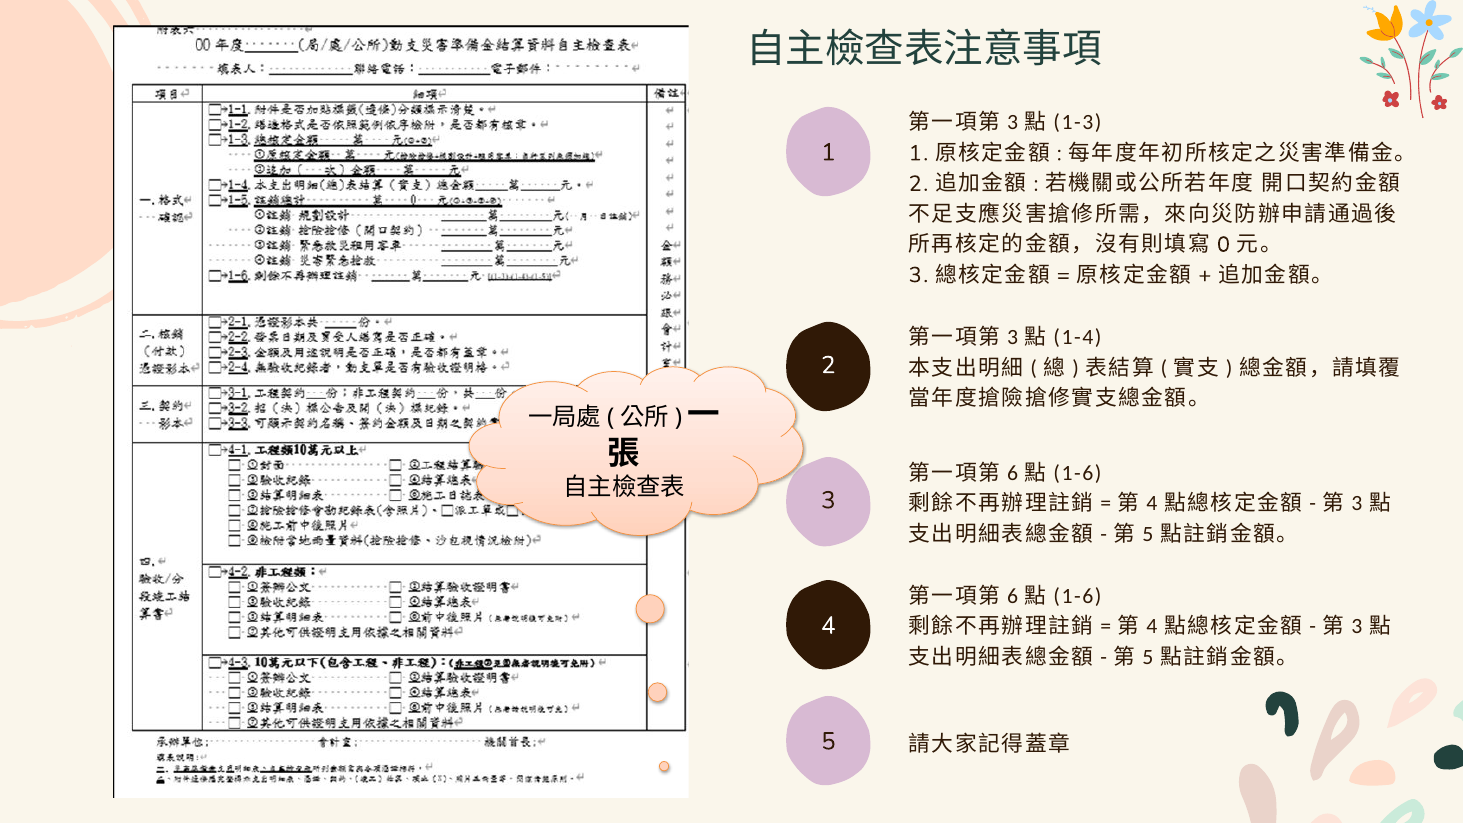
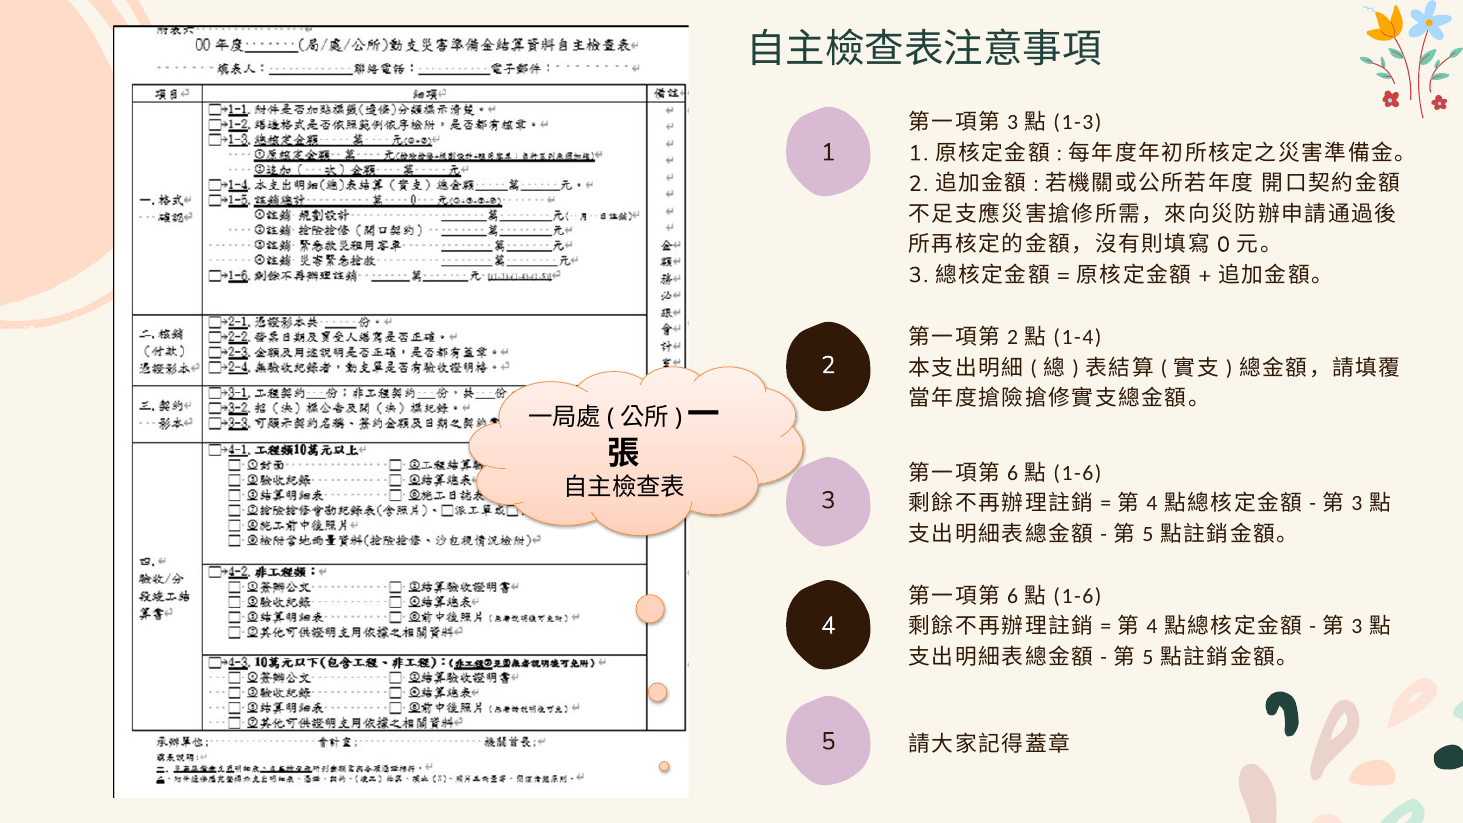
3 at (1013, 338): 3 -> 2
